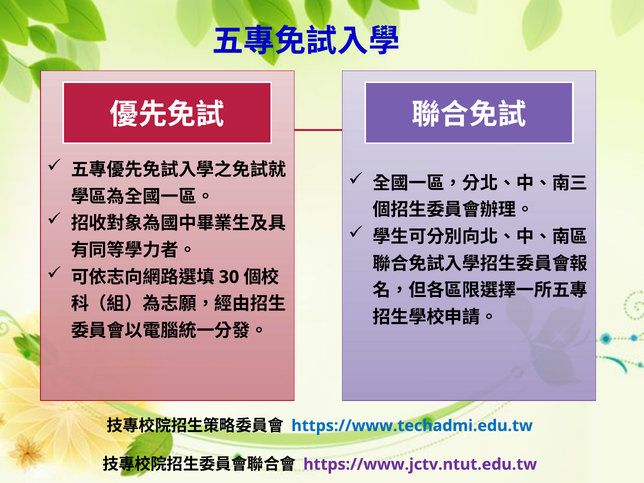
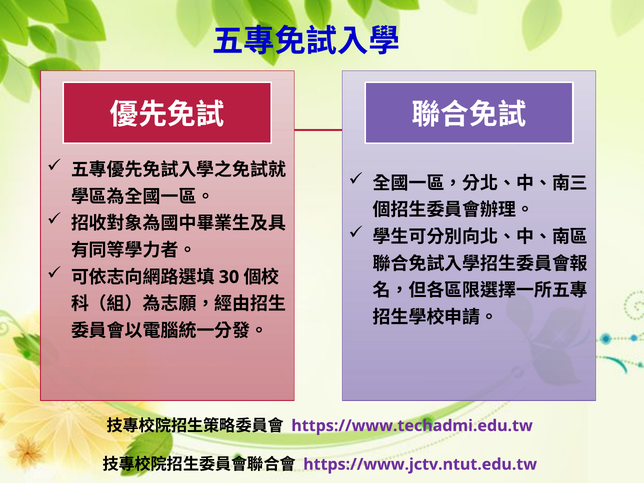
https://www.techadmi.edu.tw colour: blue -> purple
